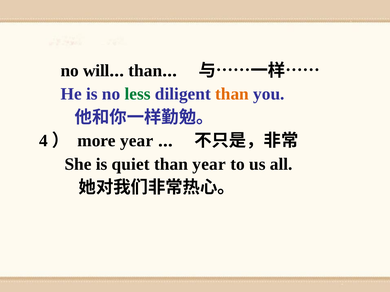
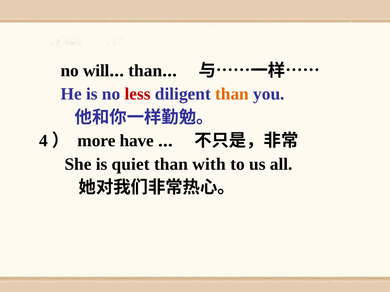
less colour: green -> red
more year: year -> have
than year: year -> with
